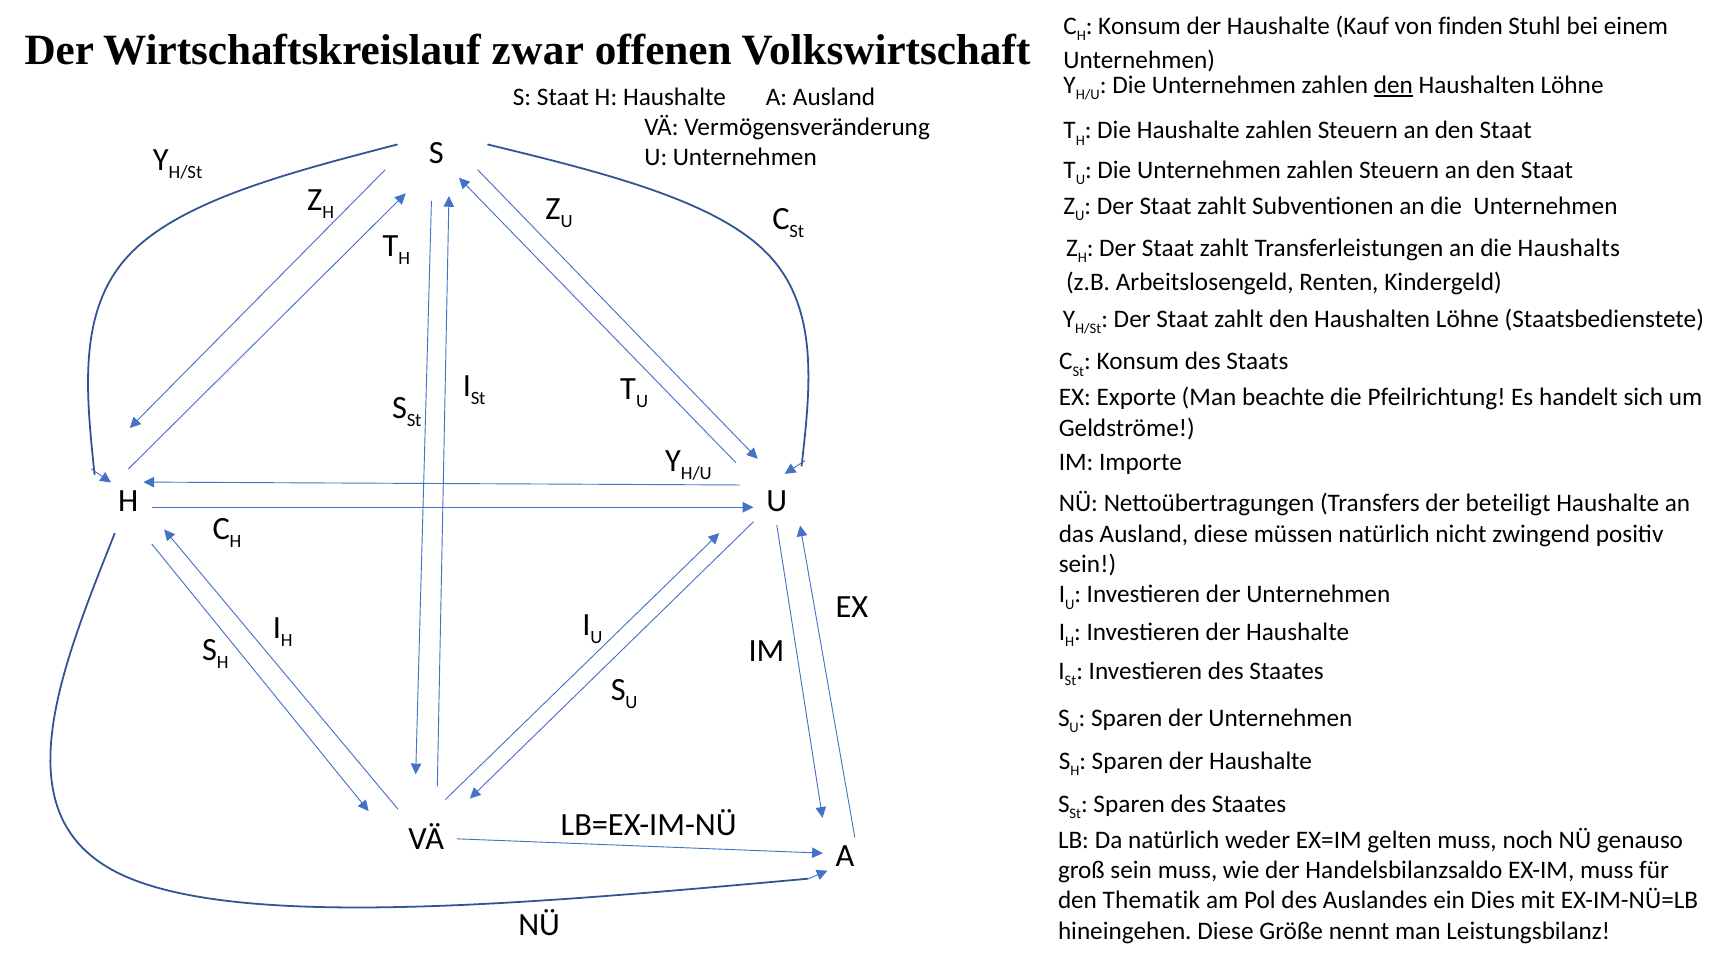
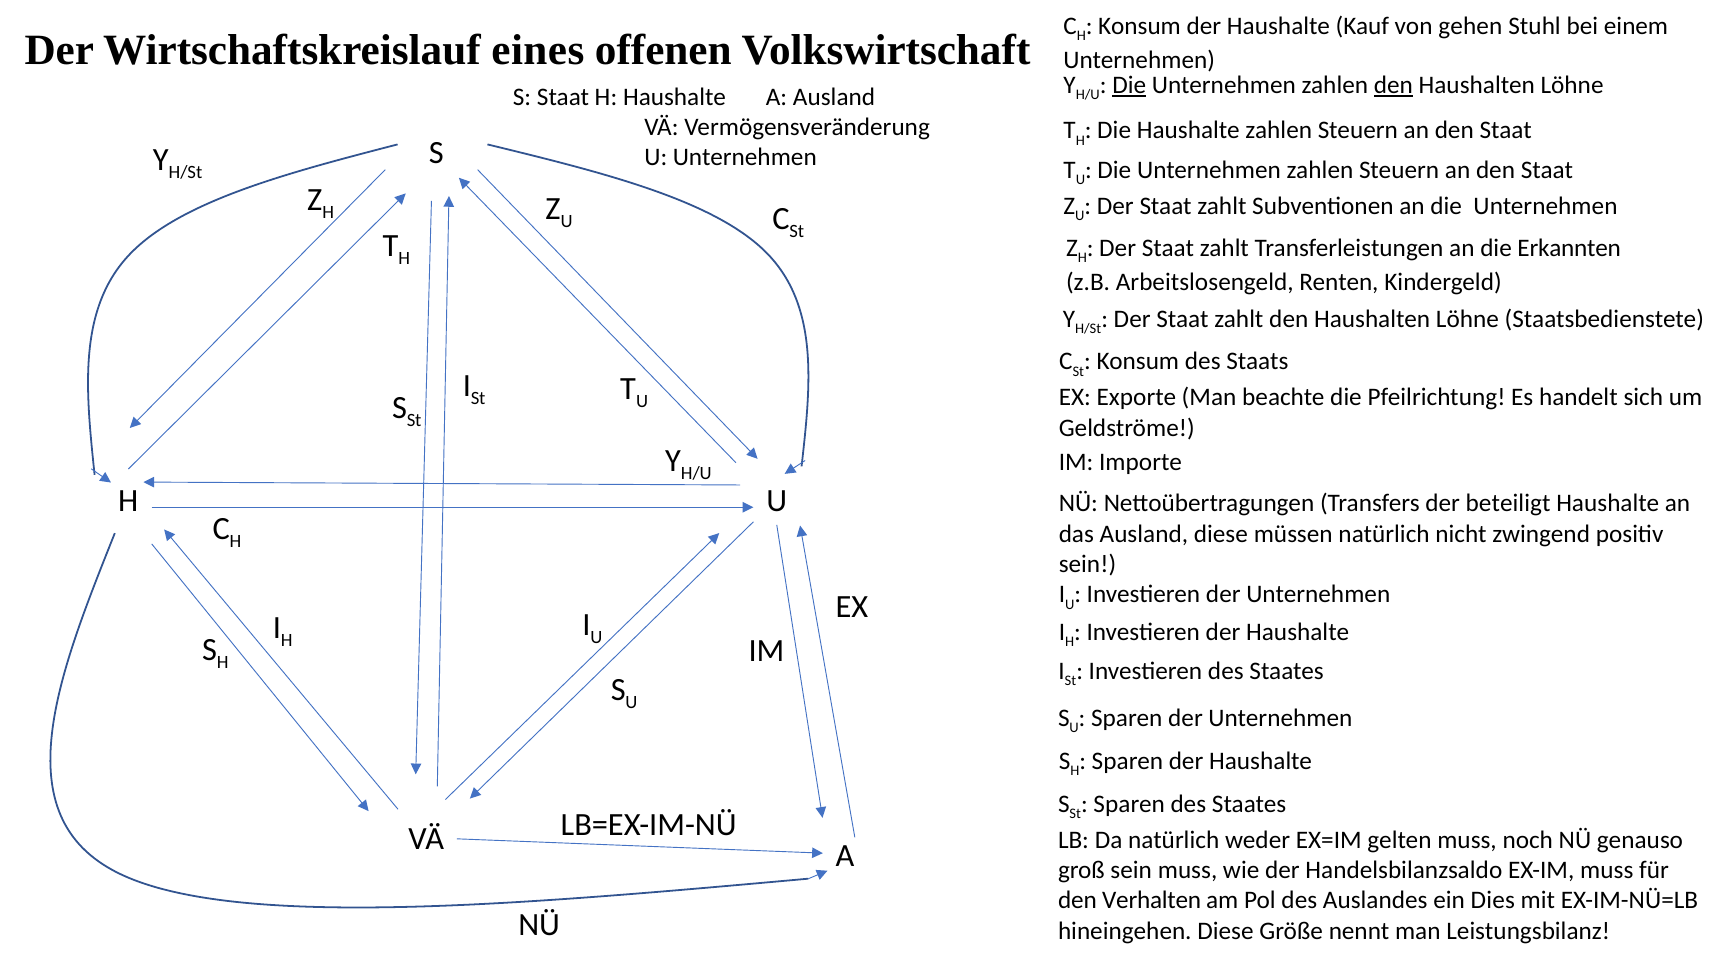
finden: finden -> gehen
zwar: zwar -> eines
Die at (1129, 85) underline: none -> present
Haushalts: Haushalts -> Erkannten
Thematik: Thematik -> Verhalten
